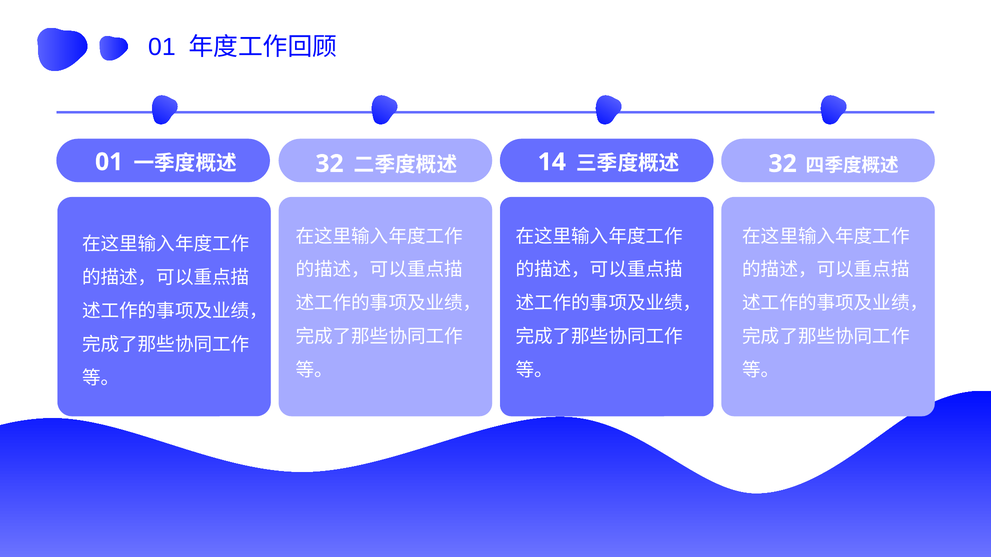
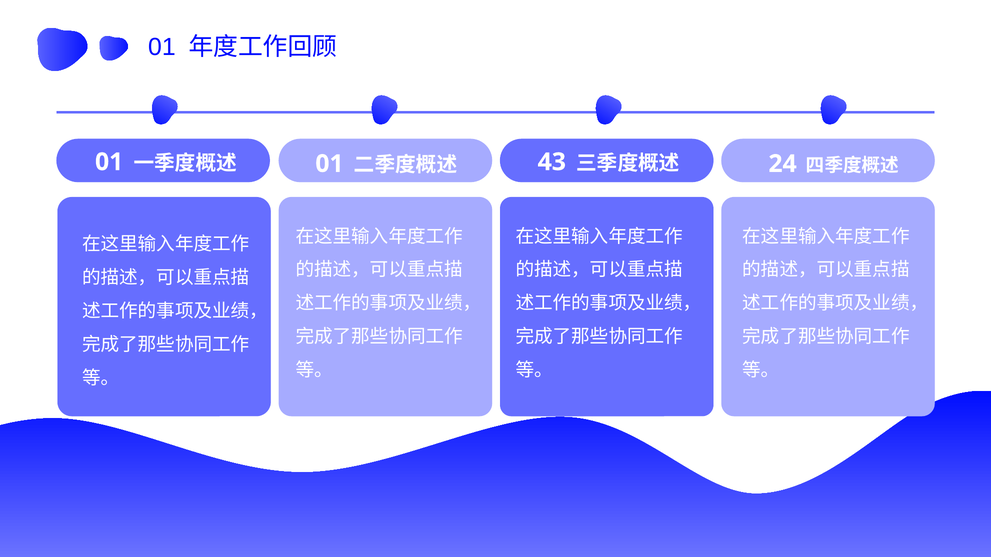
32 at (329, 164): 32 -> 01
14: 14 -> 43
32 at (783, 164): 32 -> 24
